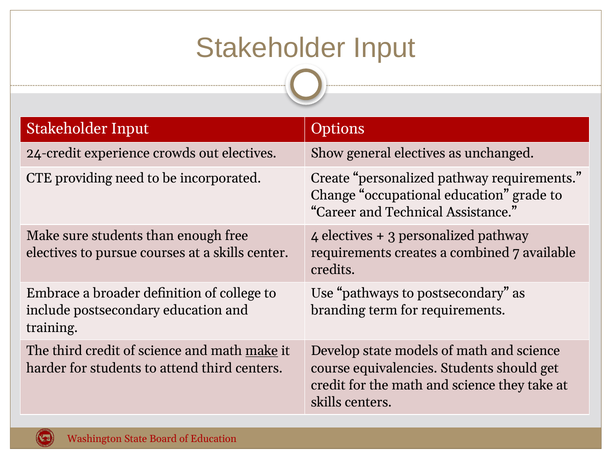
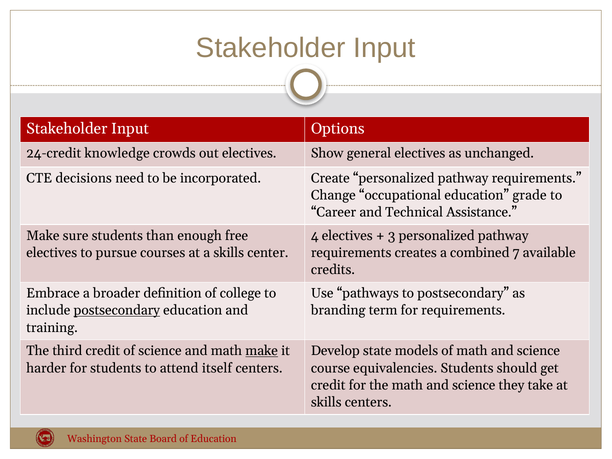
experience: experience -> knowledge
providing: providing -> decisions
postsecondary at (117, 310) underline: none -> present
attend third: third -> itself
